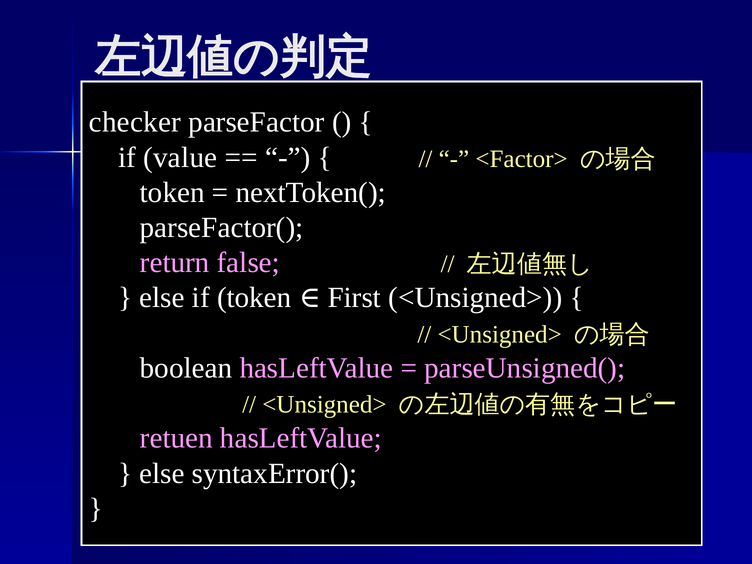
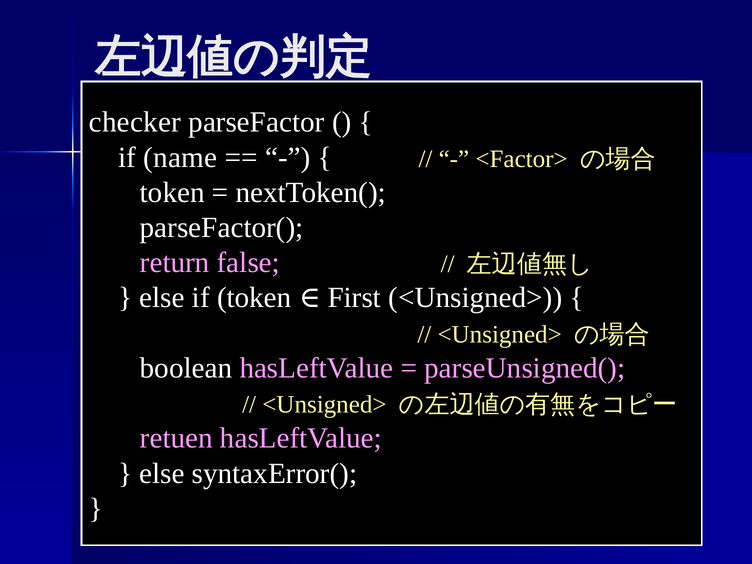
value: value -> name
